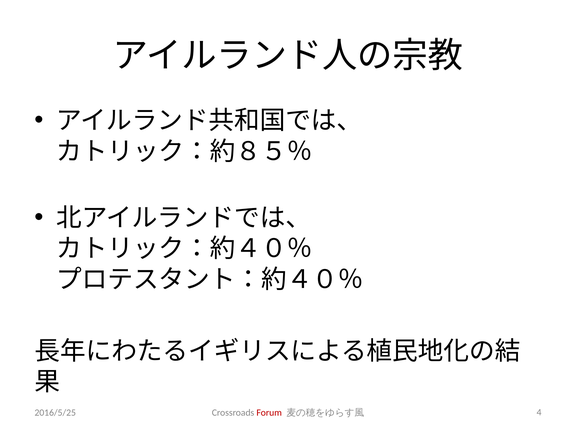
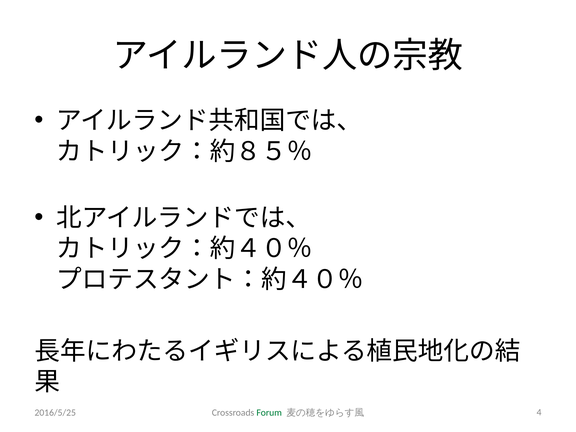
Forum colour: red -> green
